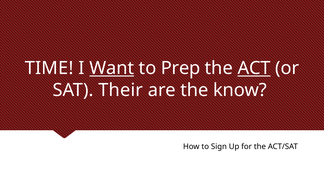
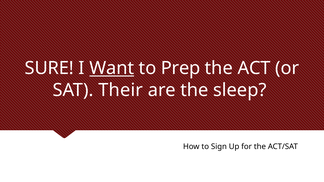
TIME: TIME -> SURE
ACT underline: present -> none
know: know -> sleep
